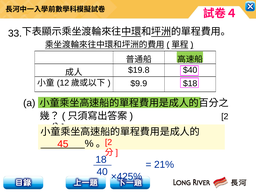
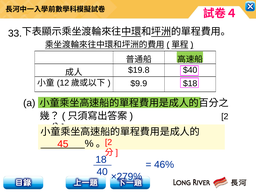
21%: 21% -> 46%
×425%: ×425% -> ×279%
